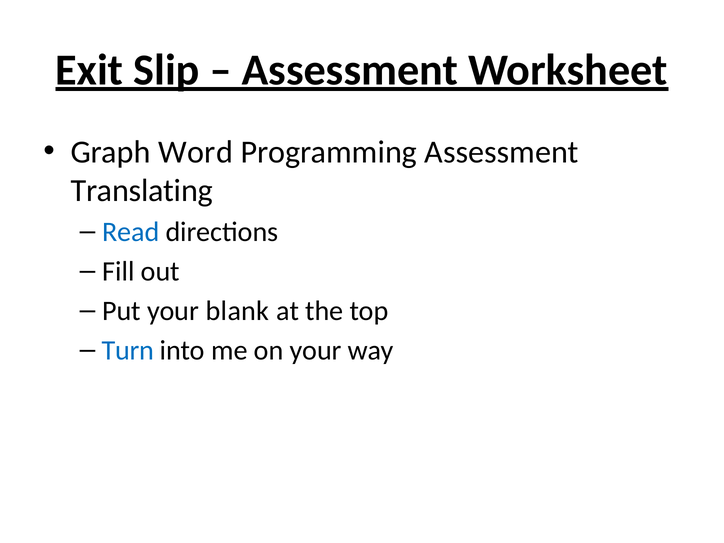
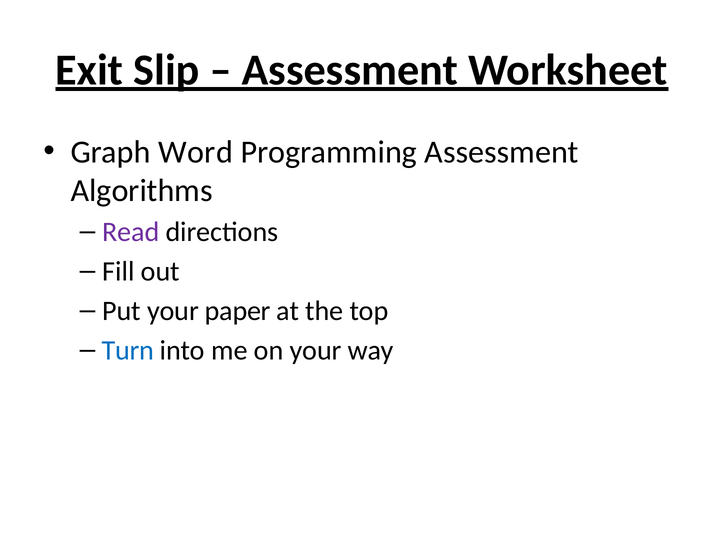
Translating: Translating -> Algorithms
Read colour: blue -> purple
blank: blank -> paper
